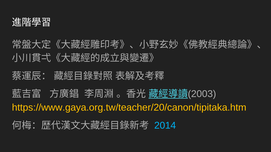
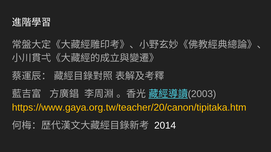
2014 colour: light blue -> white
